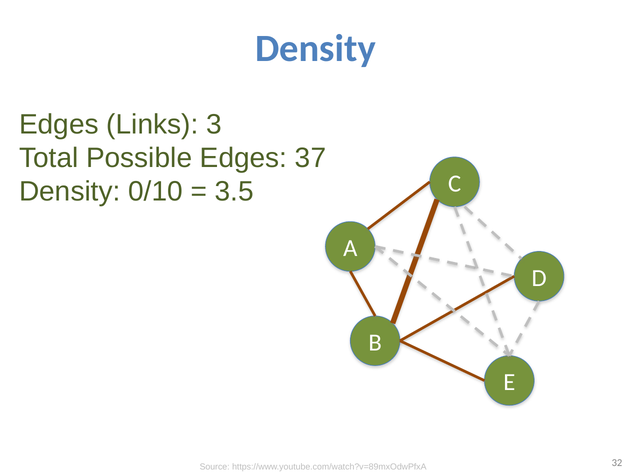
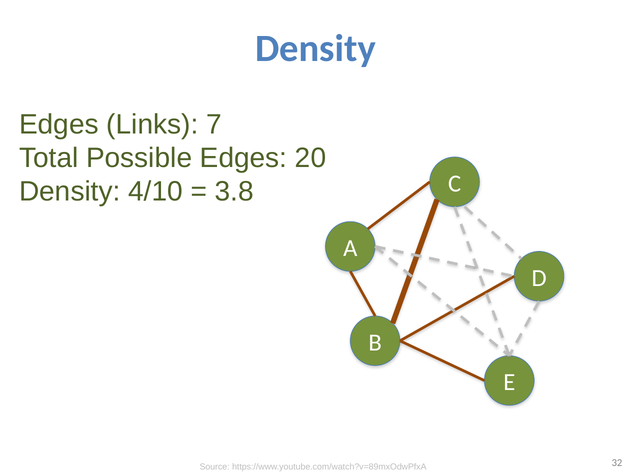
3: 3 -> 7
37: 37 -> 20
0/10: 0/10 -> 4/10
3.5: 3.5 -> 3.8
